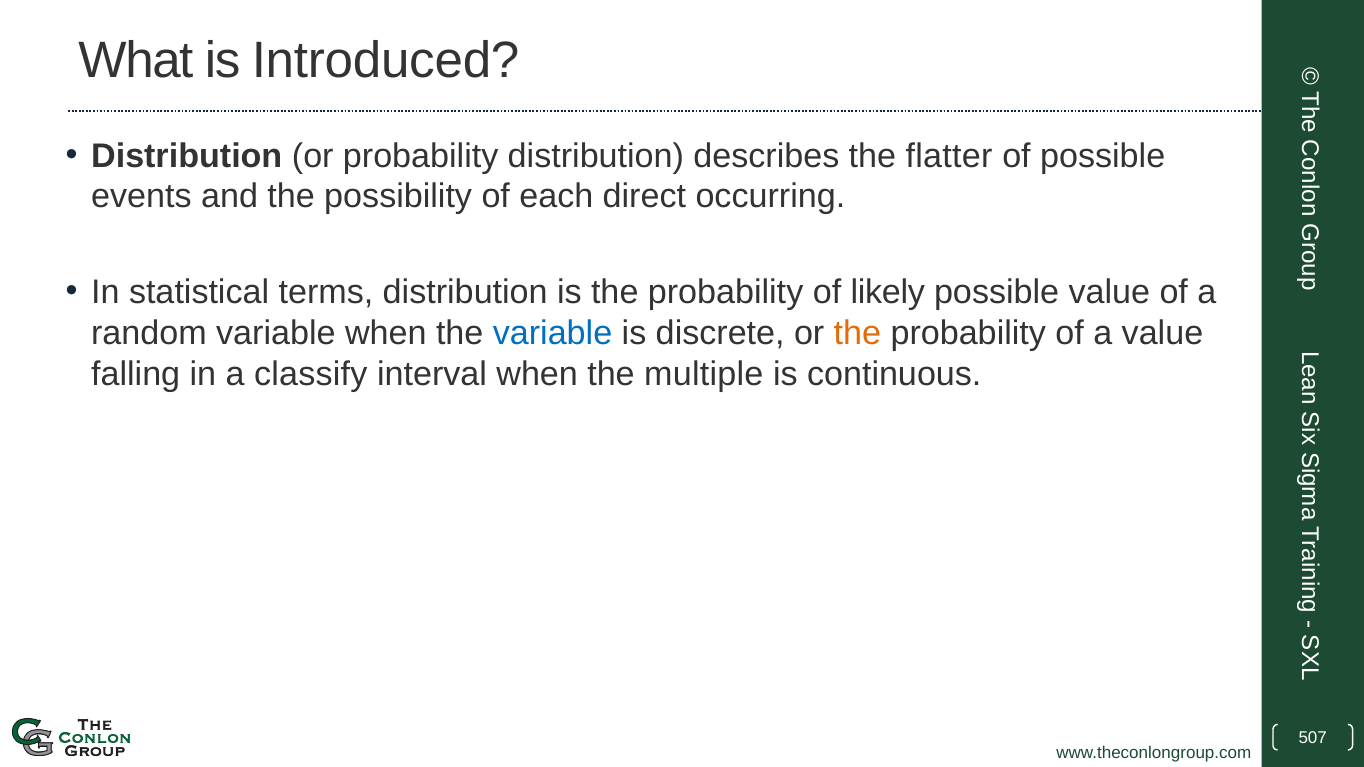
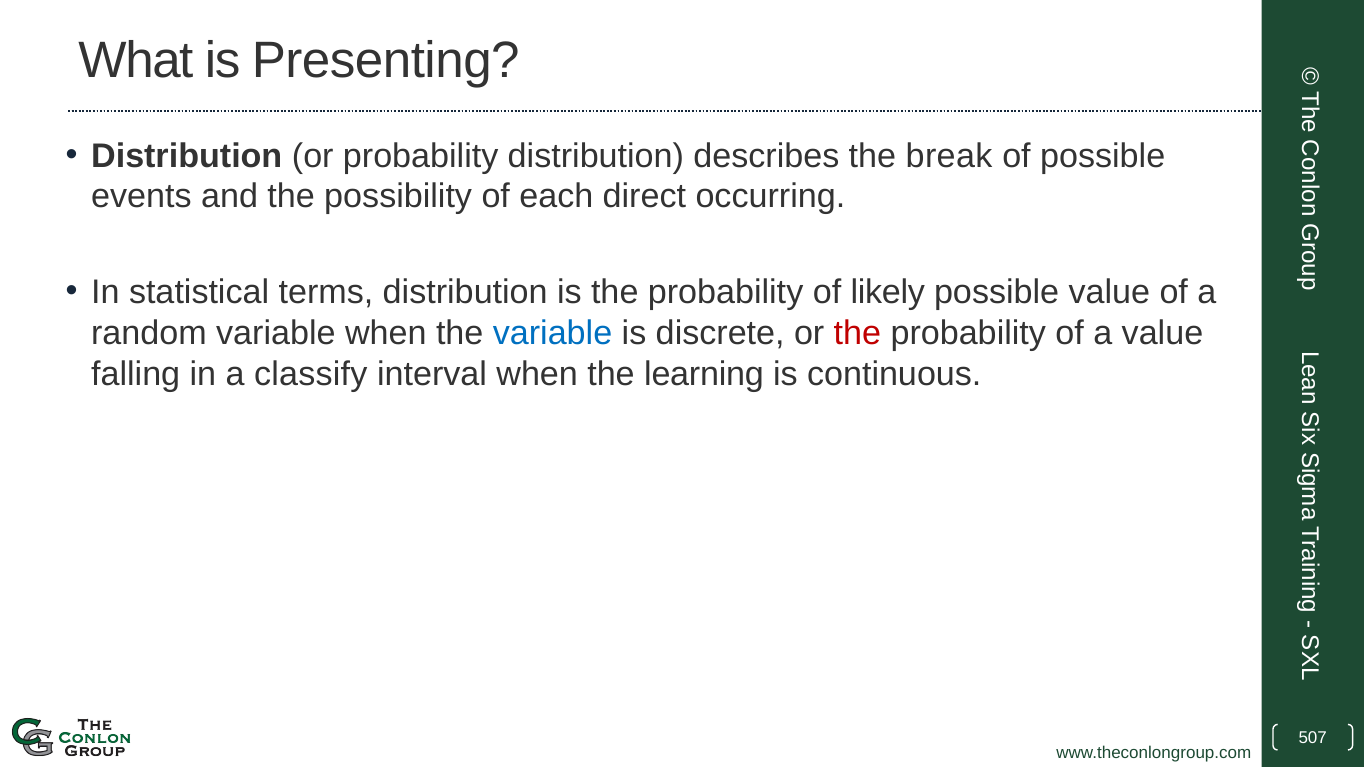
Introduced: Introduced -> Presenting
flatter: flatter -> break
the at (857, 333) colour: orange -> red
multiple: multiple -> learning
